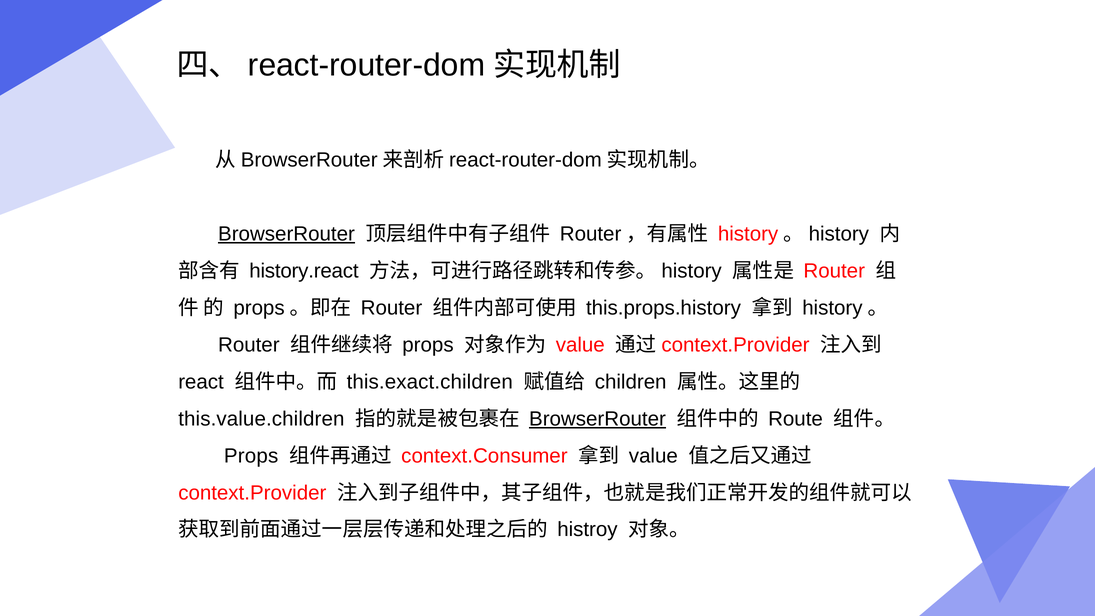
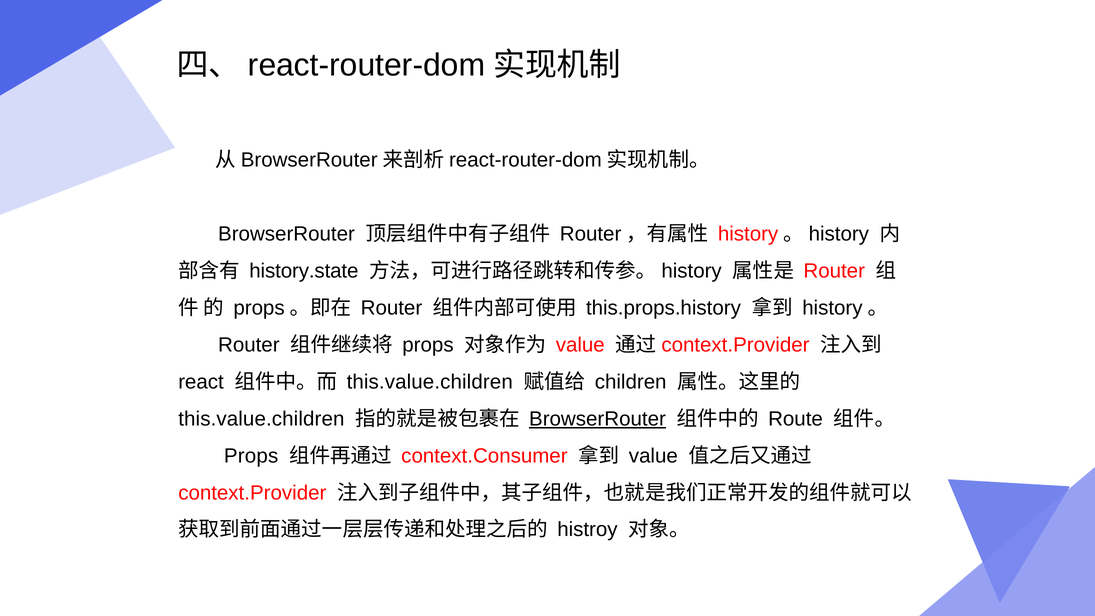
BrowserRouter at (287, 234) underline: present -> none
history.react: history.react -> history.state
this.exact.children at (430, 382): this.exact.children -> this.value.children
